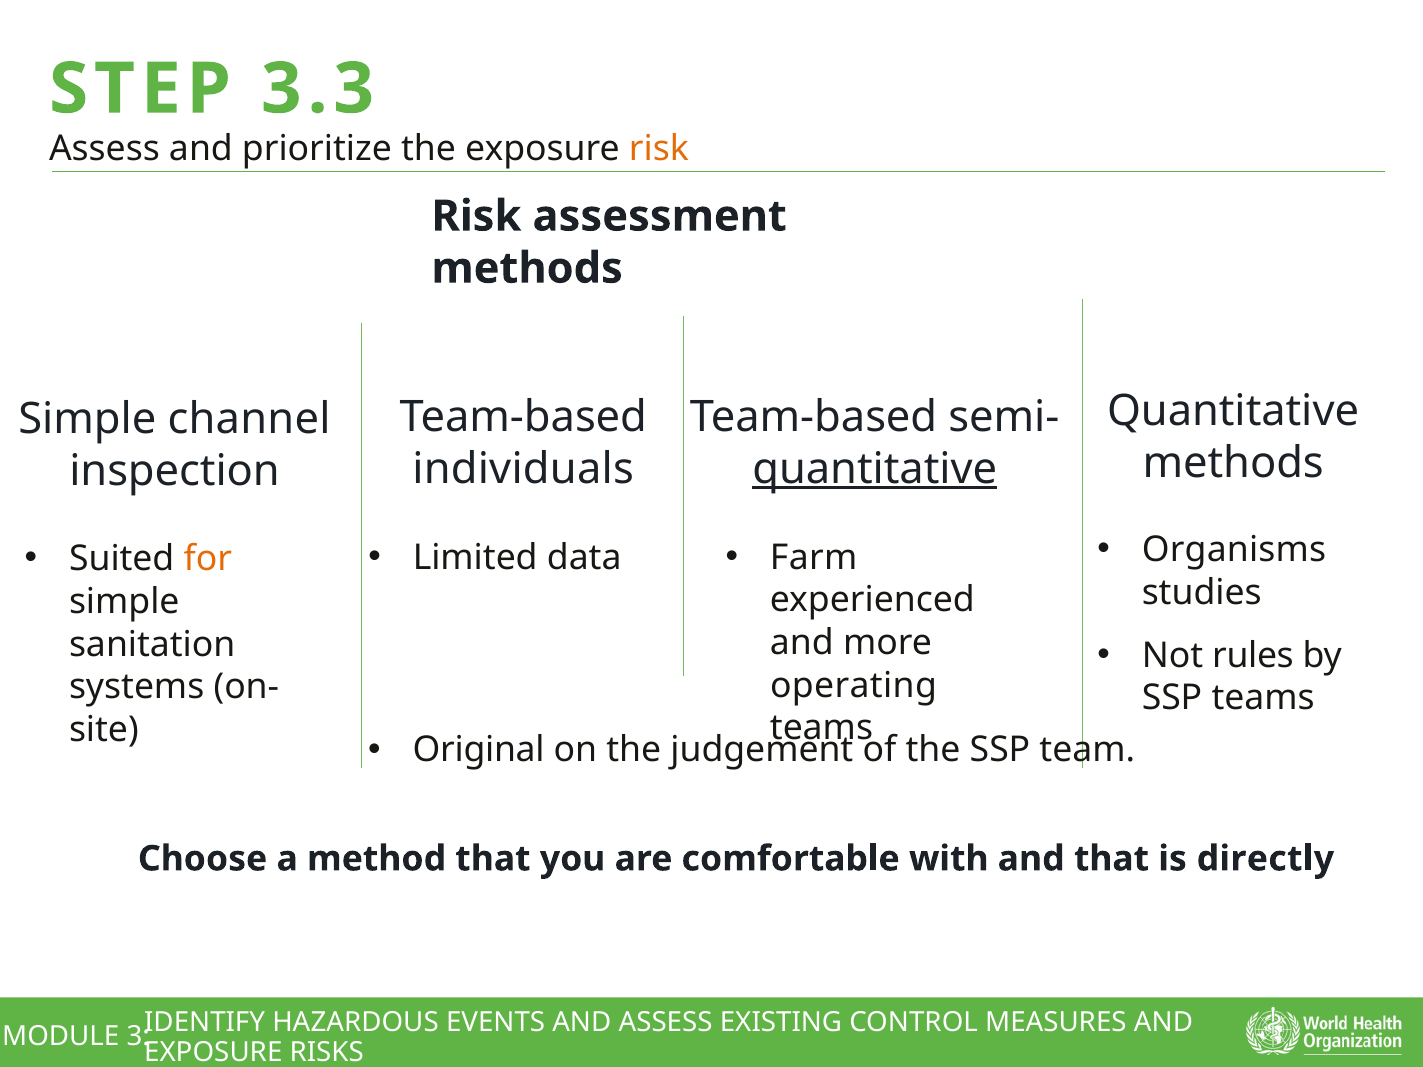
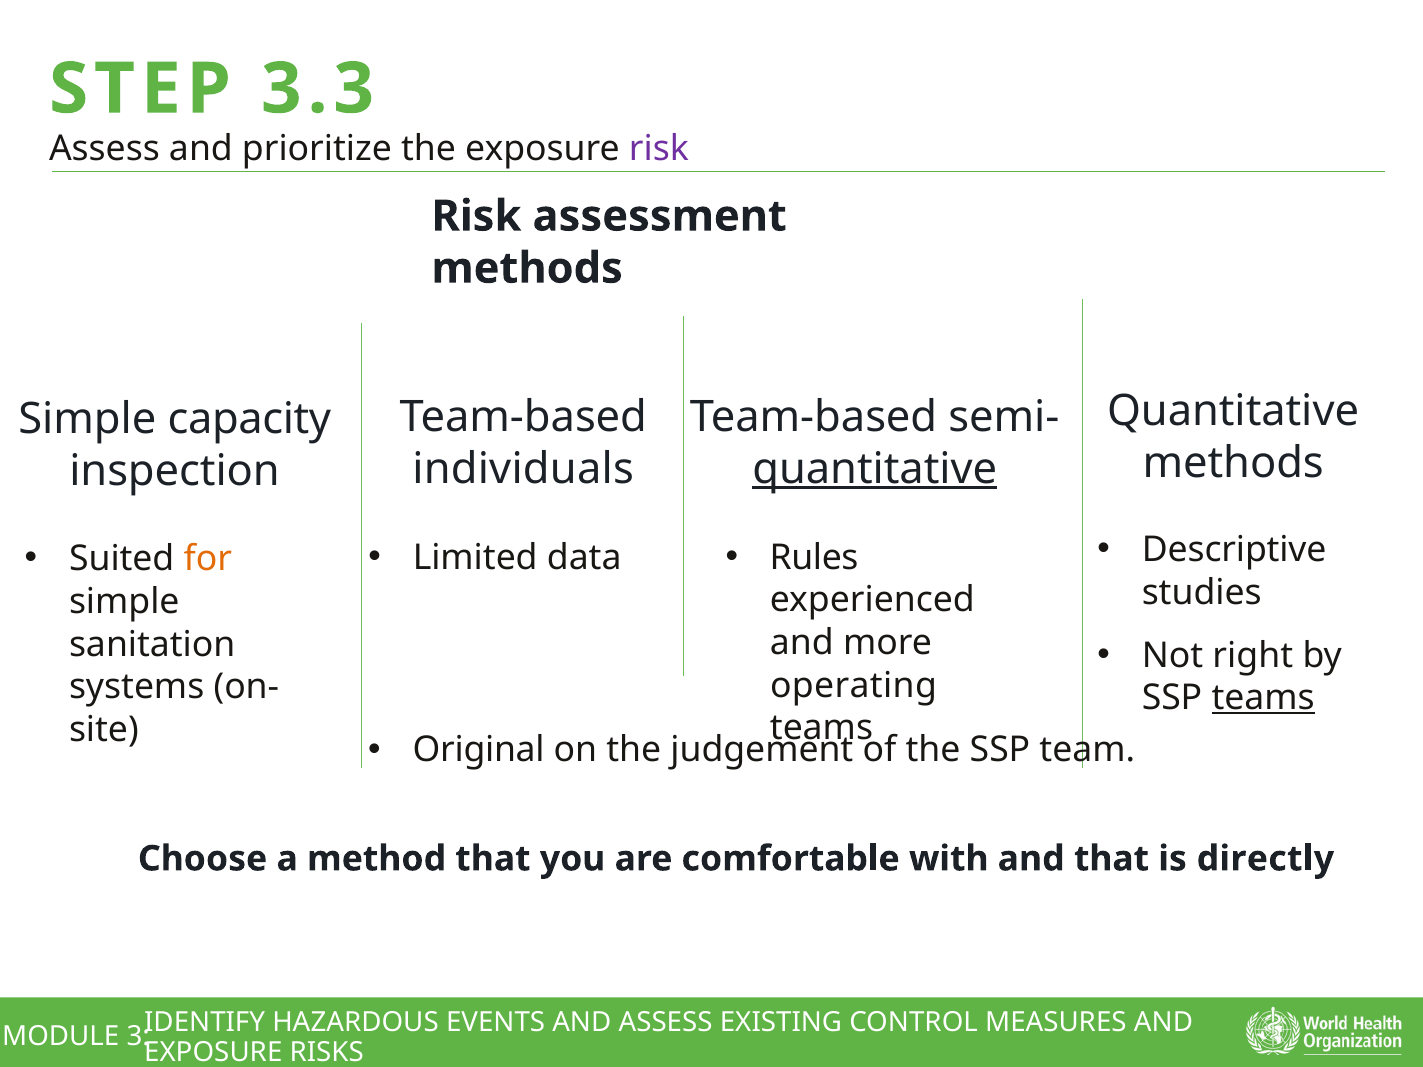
risk at (659, 149) colour: orange -> purple
channel: channel -> capacity
Organisms: Organisms -> Descriptive
Farm: Farm -> Rules
rules: rules -> right
teams at (1263, 698) underline: none -> present
